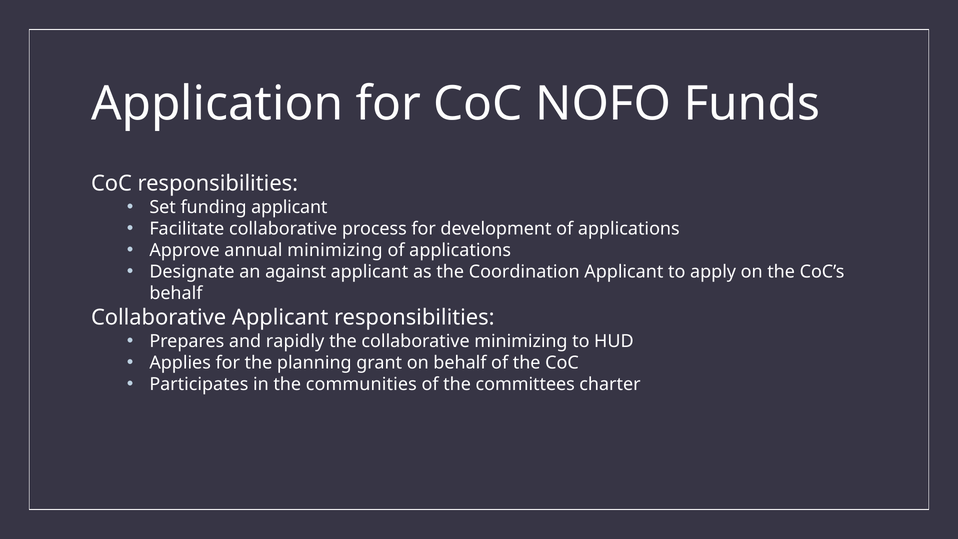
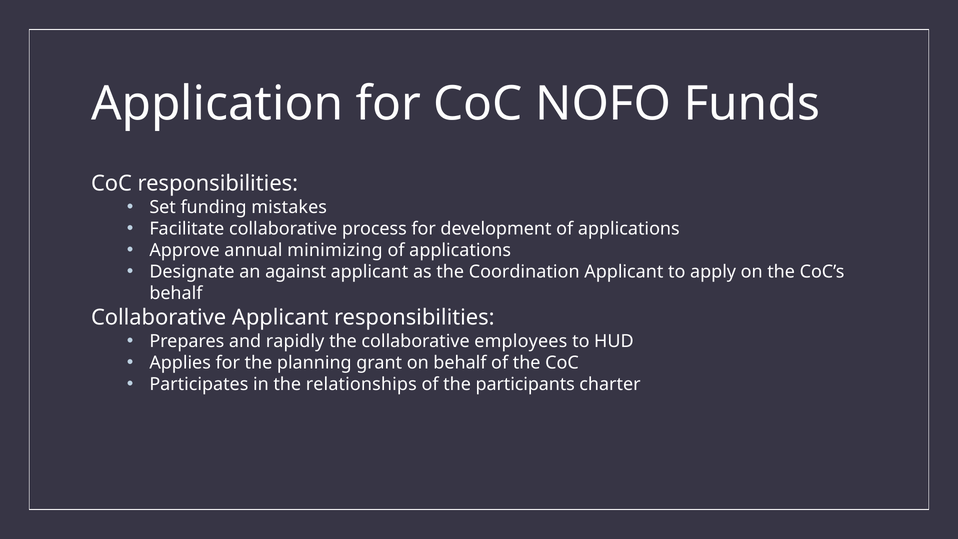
funding applicant: applicant -> mistakes
collaborative minimizing: minimizing -> employees
communities: communities -> relationships
committees: committees -> participants
